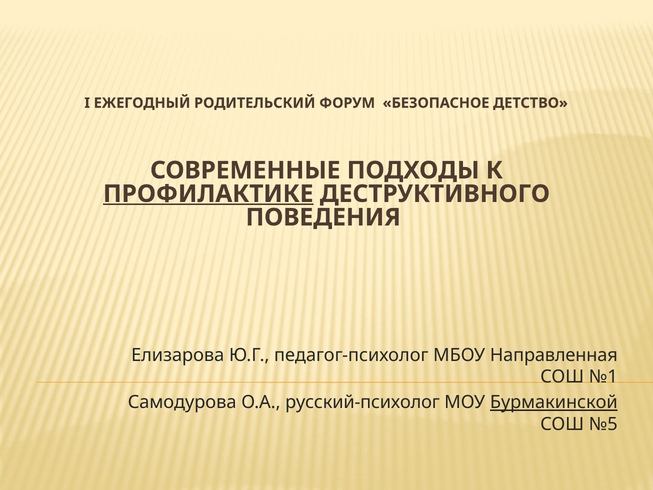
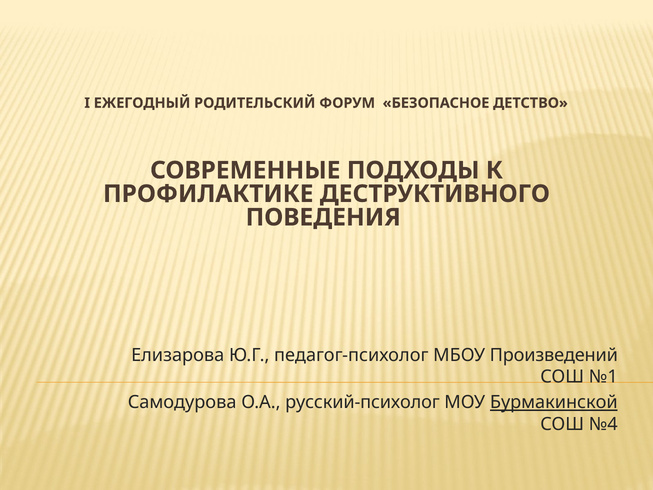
ПРОФИЛАКТИКЕ underline: present -> none
Направленная: Направленная -> Произведений
№5: №5 -> №4
